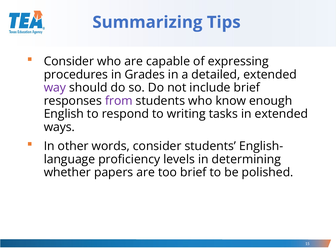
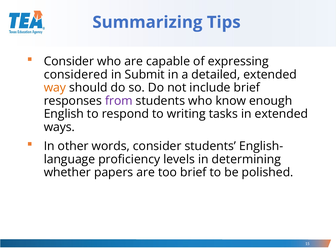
procedures: procedures -> considered
Grades: Grades -> Submit
way colour: purple -> orange
